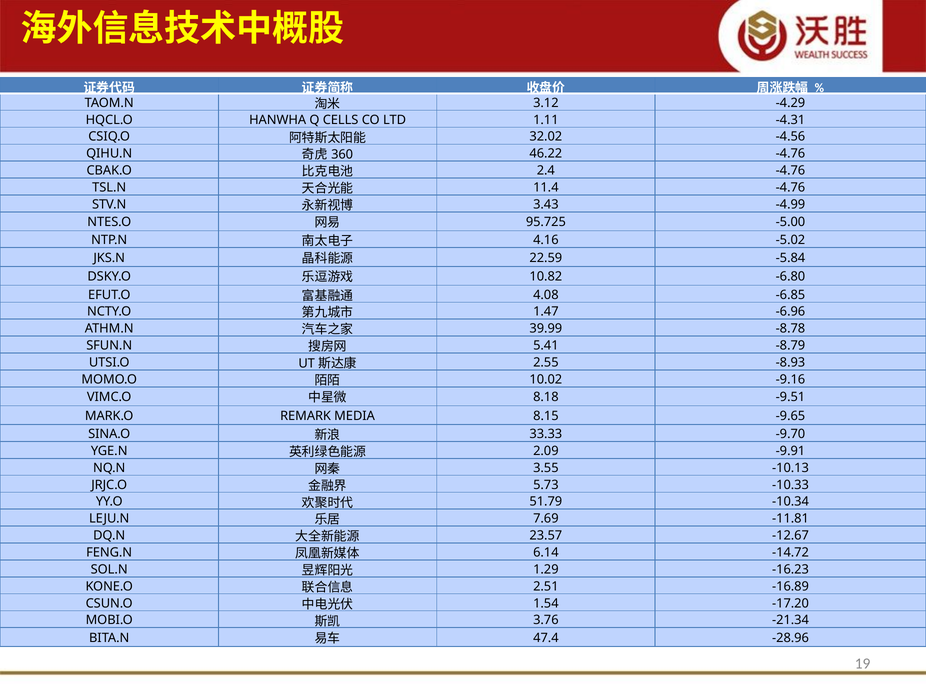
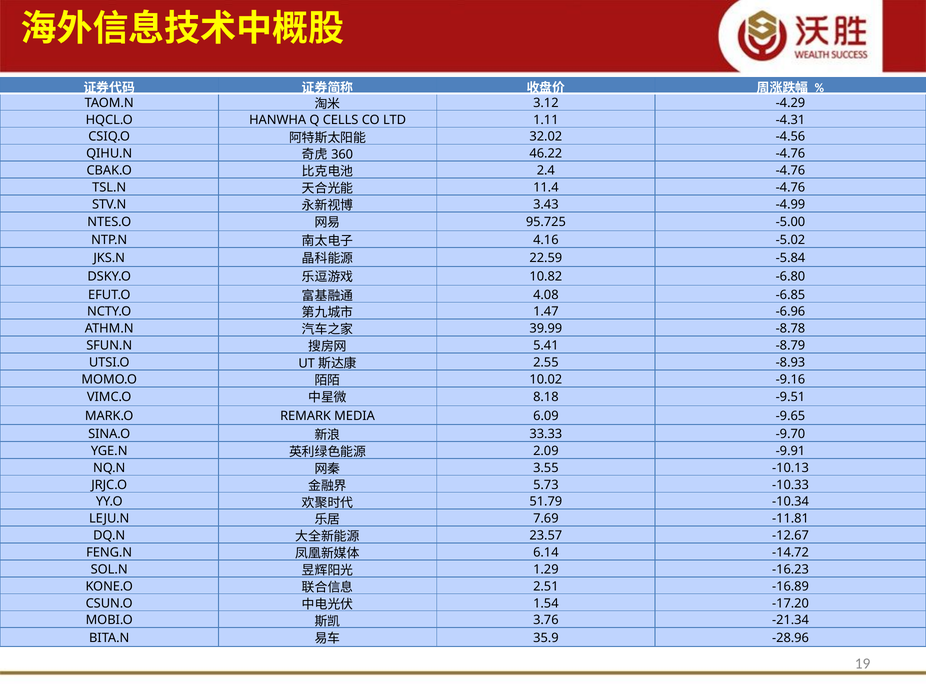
8.15: 8.15 -> 6.09
47.4: 47.4 -> 35.9
